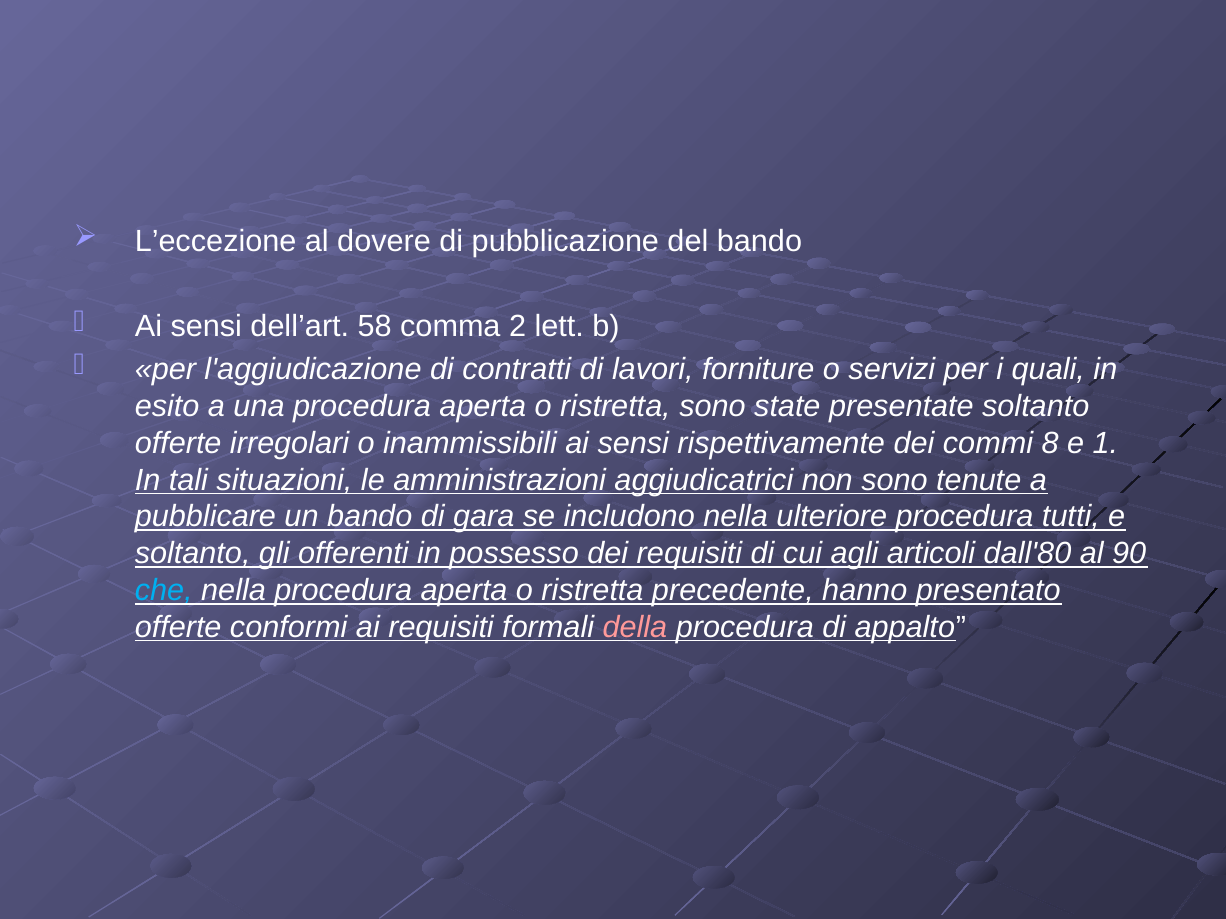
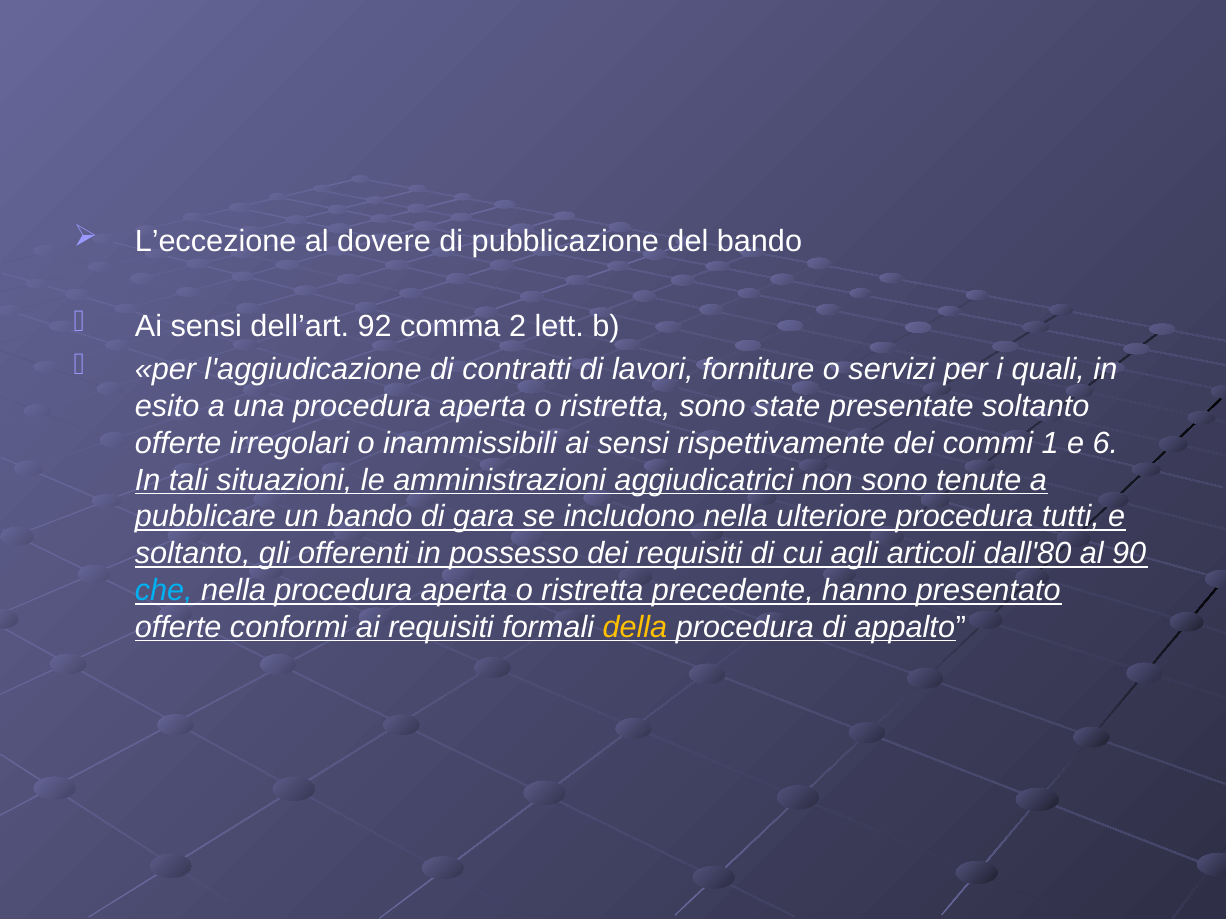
58: 58 -> 92
8: 8 -> 1
1: 1 -> 6
della colour: pink -> yellow
